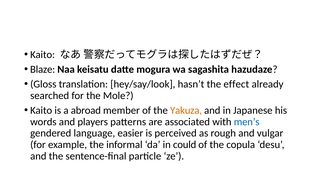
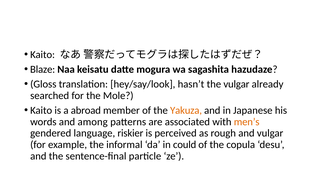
the effect: effect -> vulgar
players: players -> among
men’s colour: blue -> orange
easier: easier -> riskier
